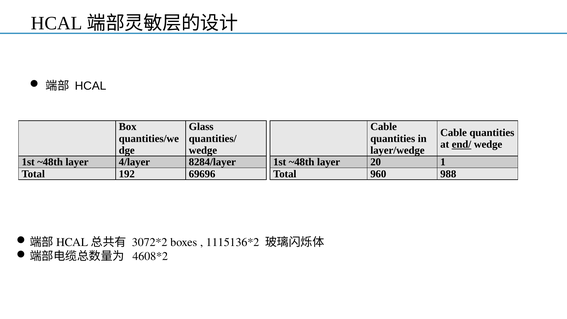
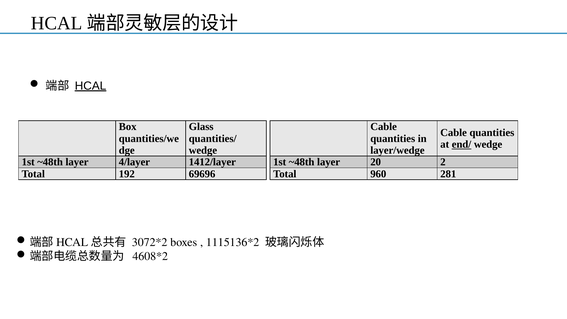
HCAL at (91, 86) underline: none -> present
8284/layer: 8284/layer -> 1412/layer
1: 1 -> 2
988: 988 -> 281
